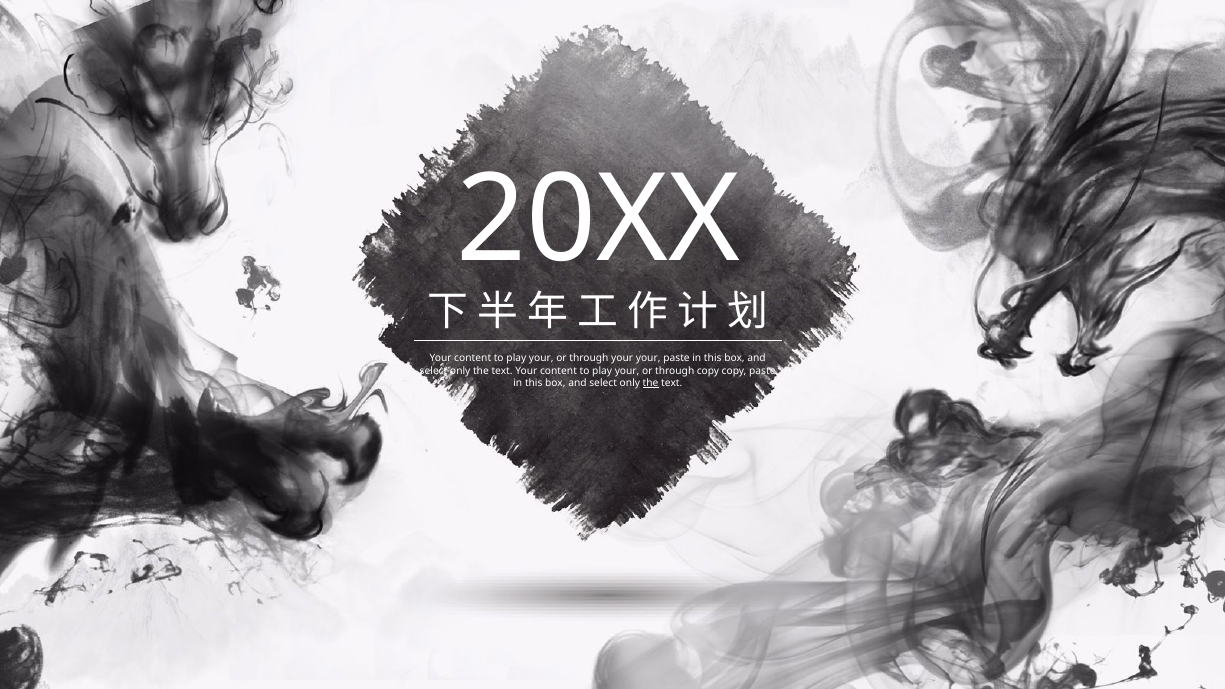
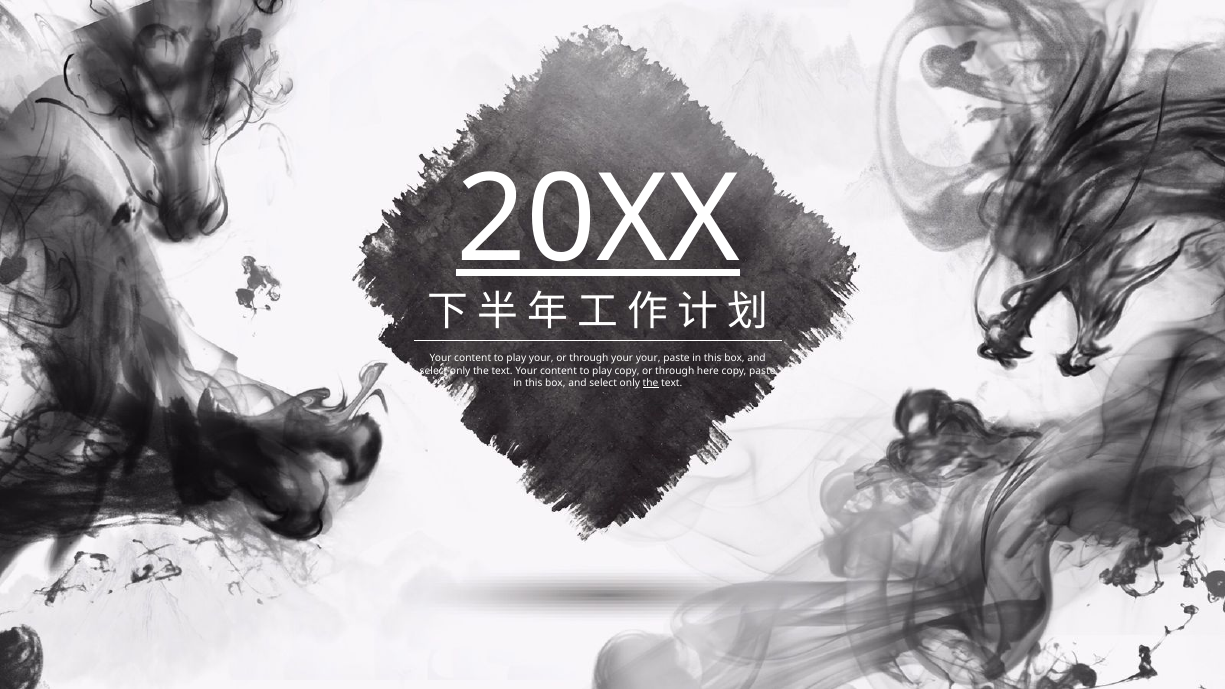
20XX underline: none -> present
your at (627, 371): your -> copy
through copy: copy -> here
